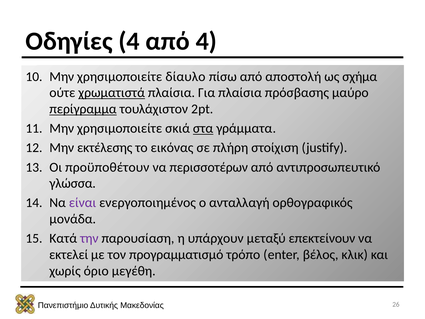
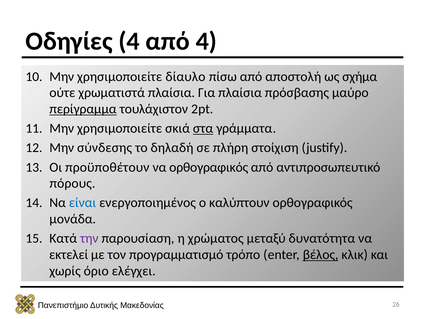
χρωματιστά underline: present -> none
εκτέλεσης: εκτέλεσης -> σύνδεσης
εικόνας: εικόνας -> δηλαδή
να περισσοτέρων: περισσοτέρων -> ορθογραφικός
γλώσσα: γλώσσα -> πόρους
είναι colour: purple -> blue
ανταλλαγή: ανταλλαγή -> καλύπτουν
υπάρχουν: υπάρχουν -> χρώματος
επεκτείνουν: επεκτείνουν -> δυνατότητα
βέλος underline: none -> present
μεγέθη: μεγέθη -> ελέγχει
